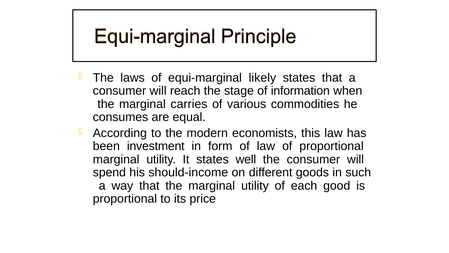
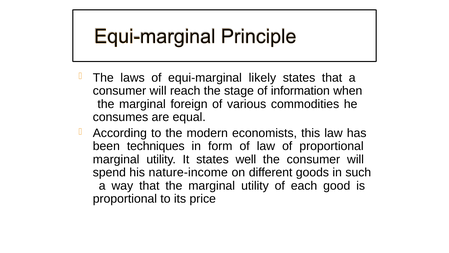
carries: carries -> foreign
investment: investment -> techniques
should-income: should-income -> nature-income
